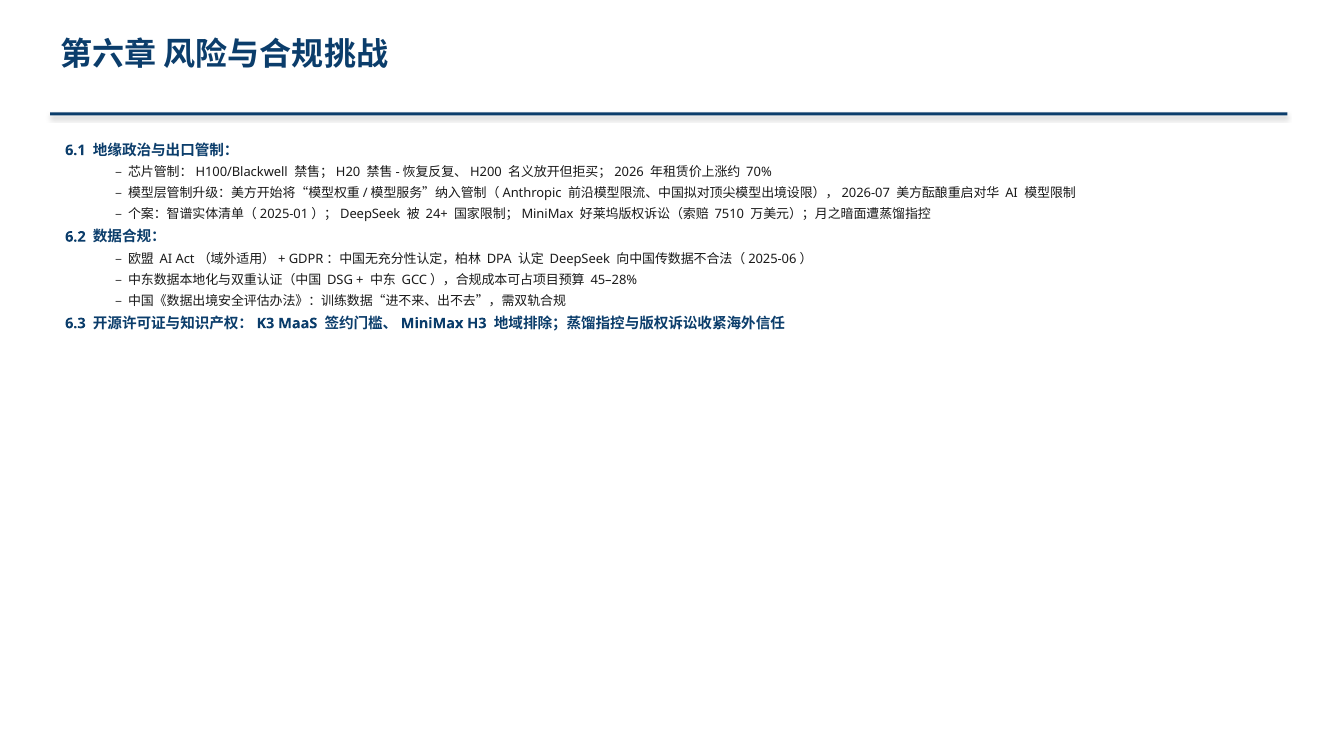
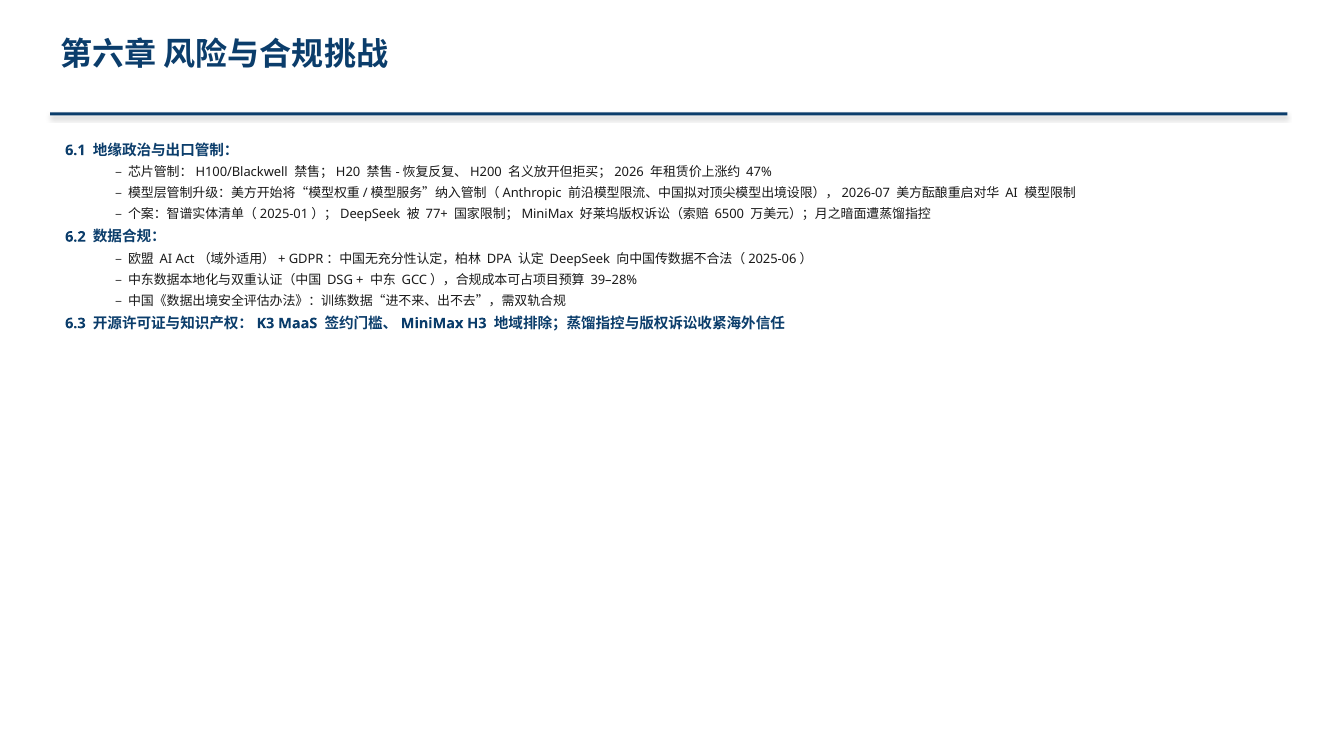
70%: 70% -> 47%
24+: 24+ -> 77+
7510: 7510 -> 6500
45–28%: 45–28% -> 39–28%
